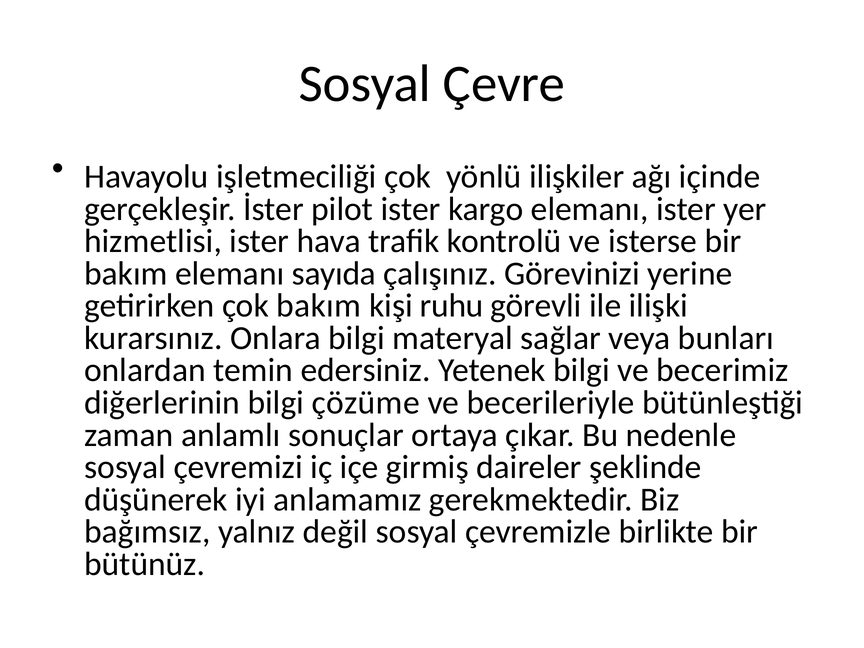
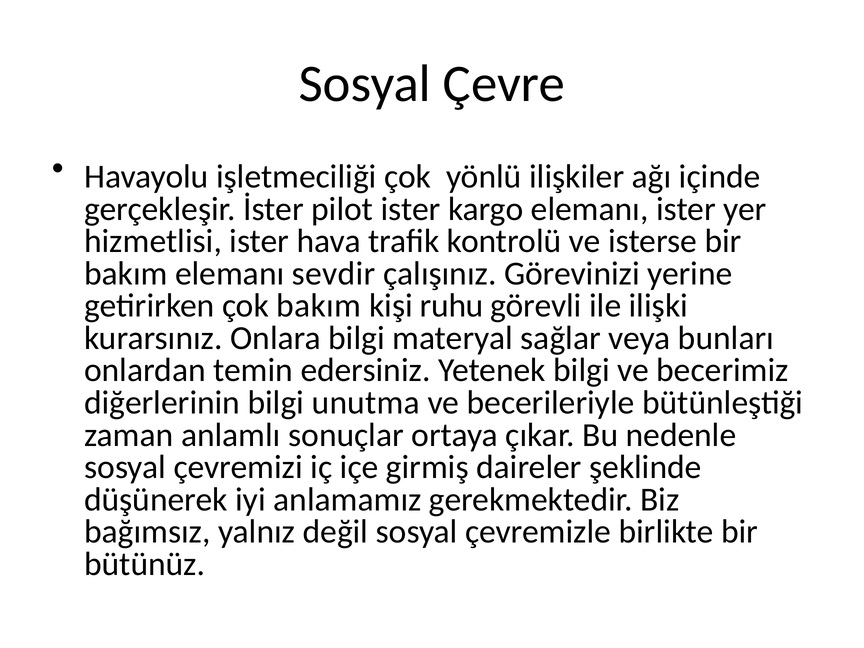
sayıda: sayıda -> sevdir
çözüme: çözüme -> unutma
